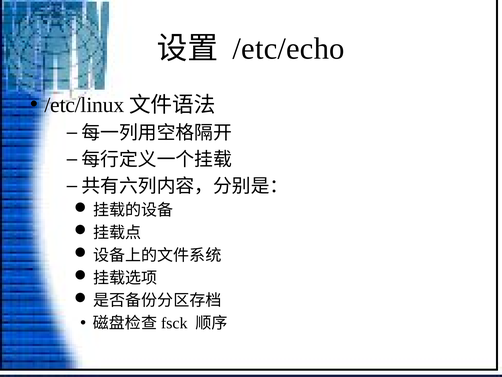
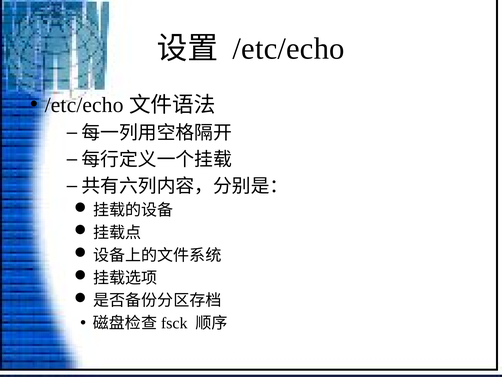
/etc/linux at (84, 105): /etc/linux -> /etc/echo
